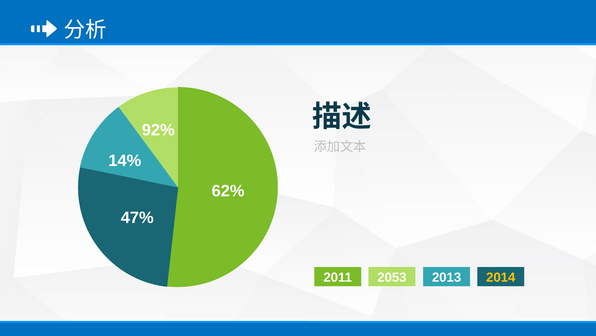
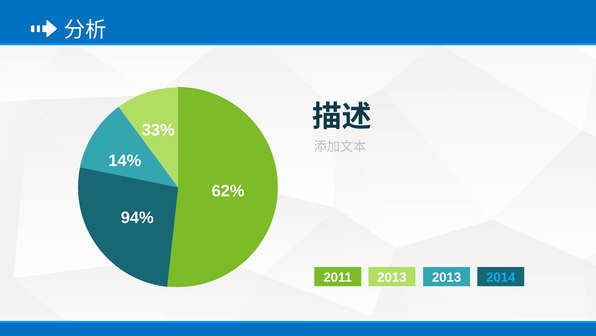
92%: 92% -> 33%
47%: 47% -> 94%
2011 2053: 2053 -> 2013
2014 colour: yellow -> light blue
